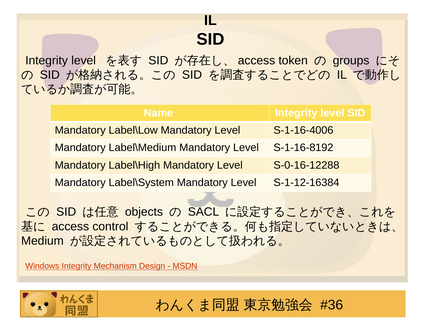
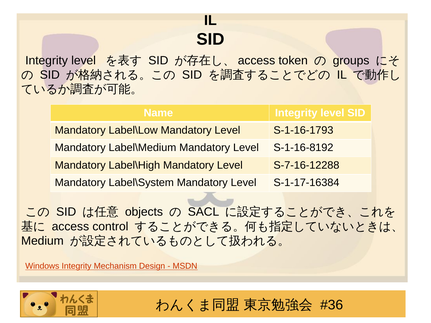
S-1-16-4006: S-1-16-4006 -> S-1-16-1793
S-0-16-12288: S-0-16-12288 -> S-7-16-12288
S-1-12-16384: S-1-12-16384 -> S-1-17-16384
